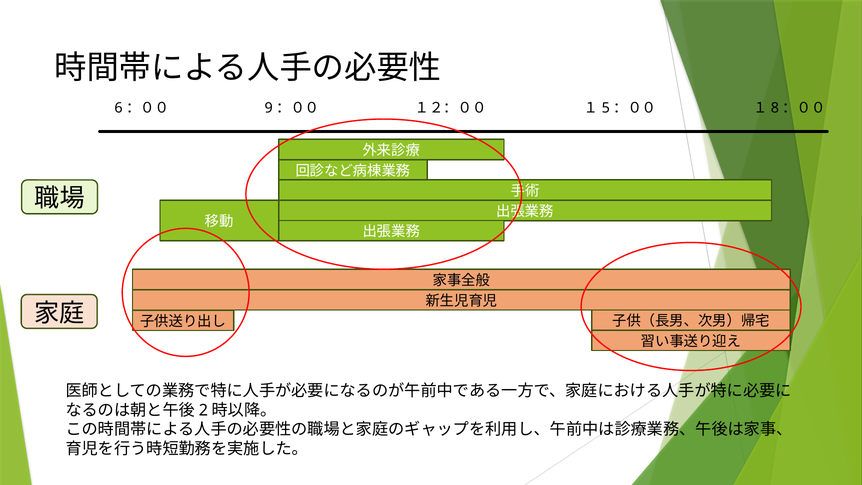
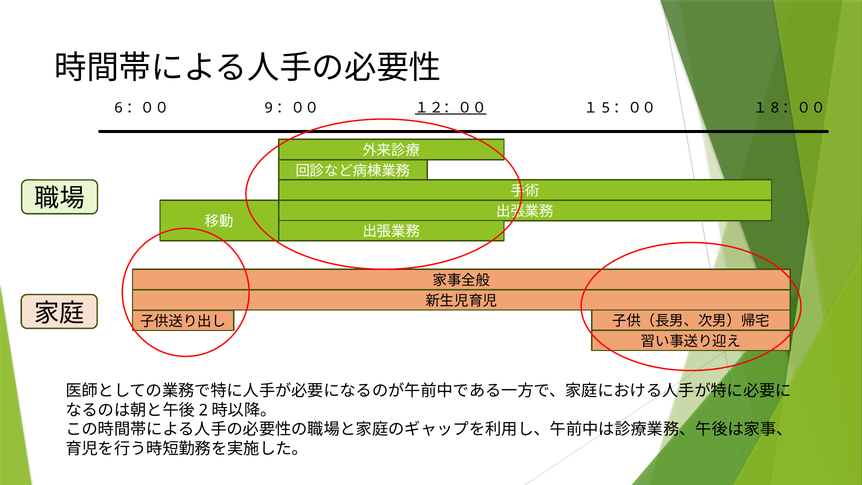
１２：００ underline: none -> present
